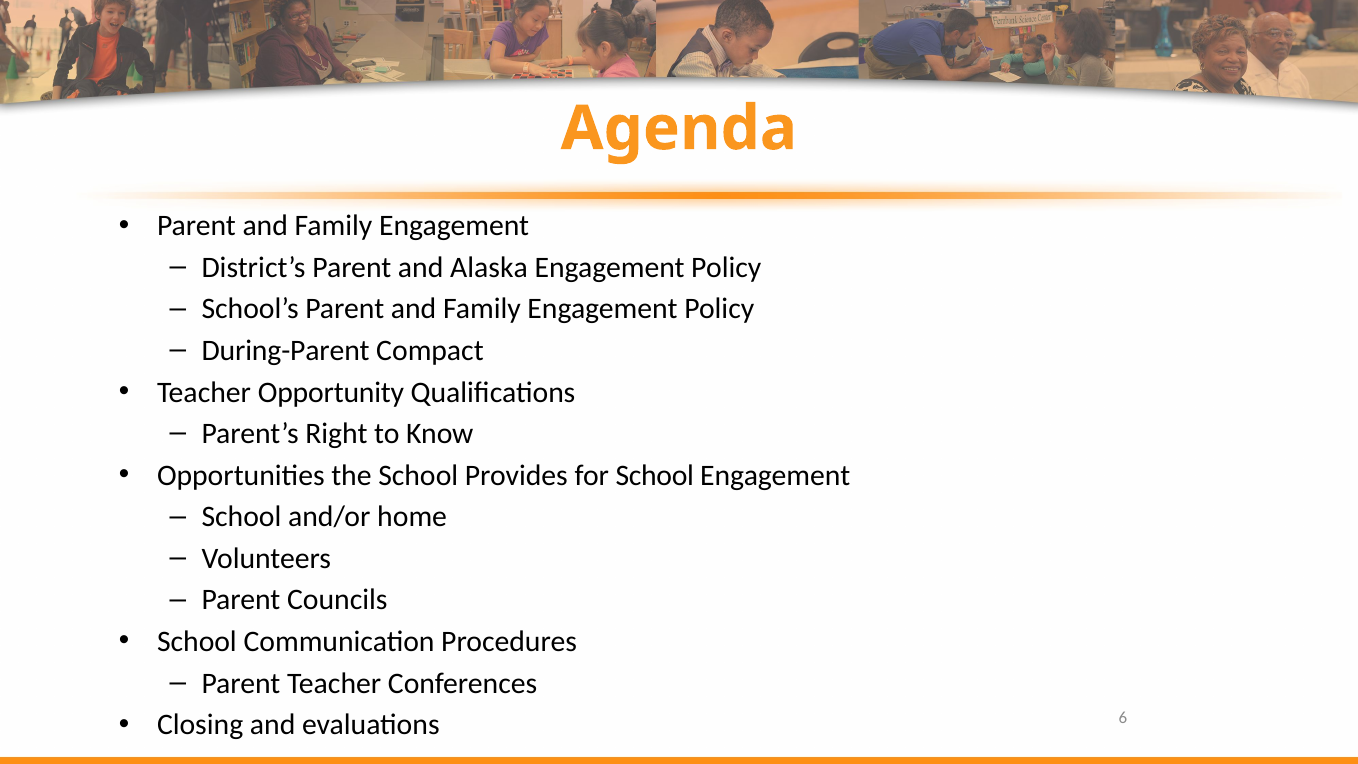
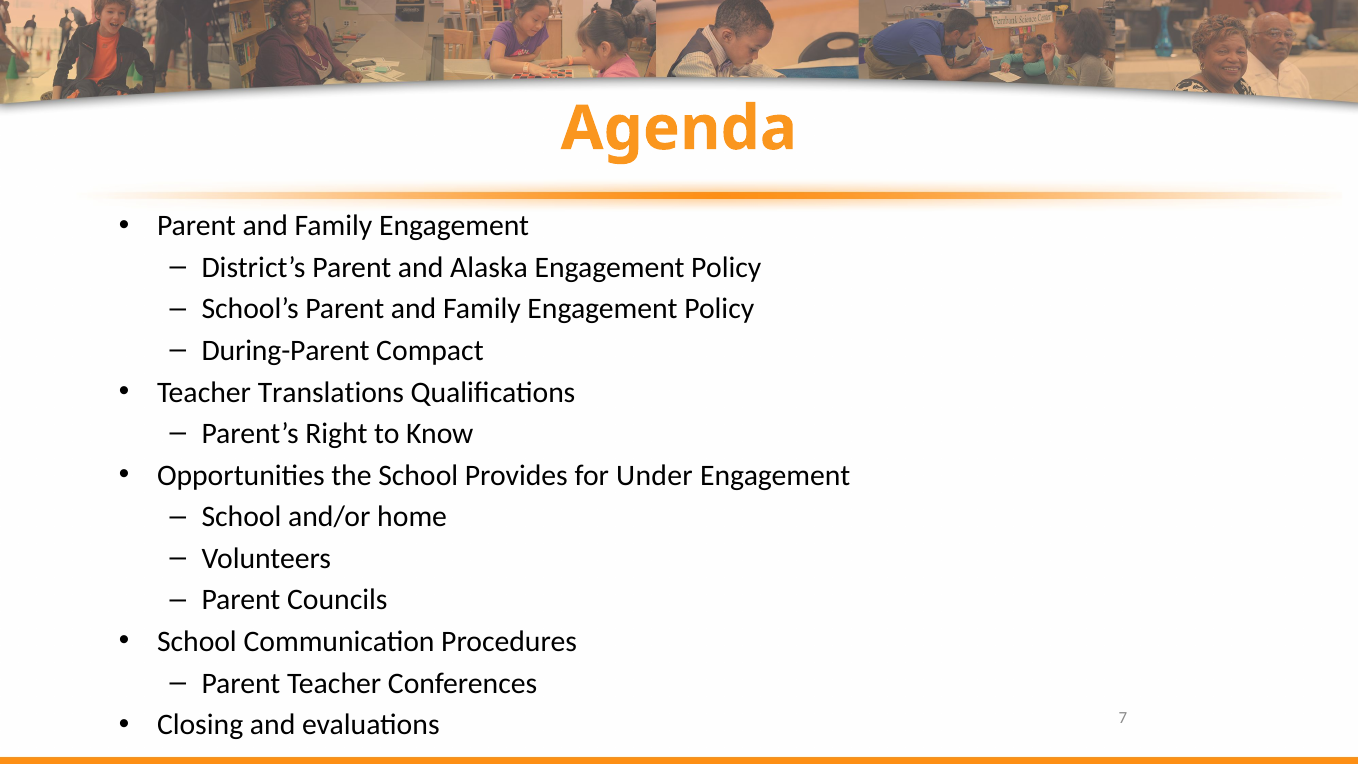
Opportunity: Opportunity -> Translations
for School: School -> Under
6: 6 -> 7
